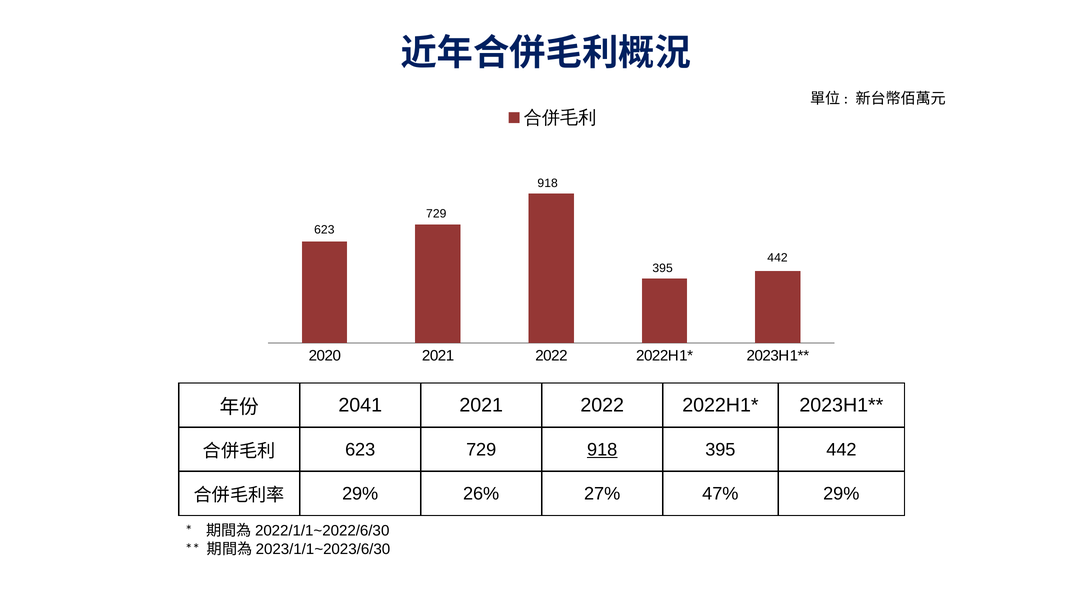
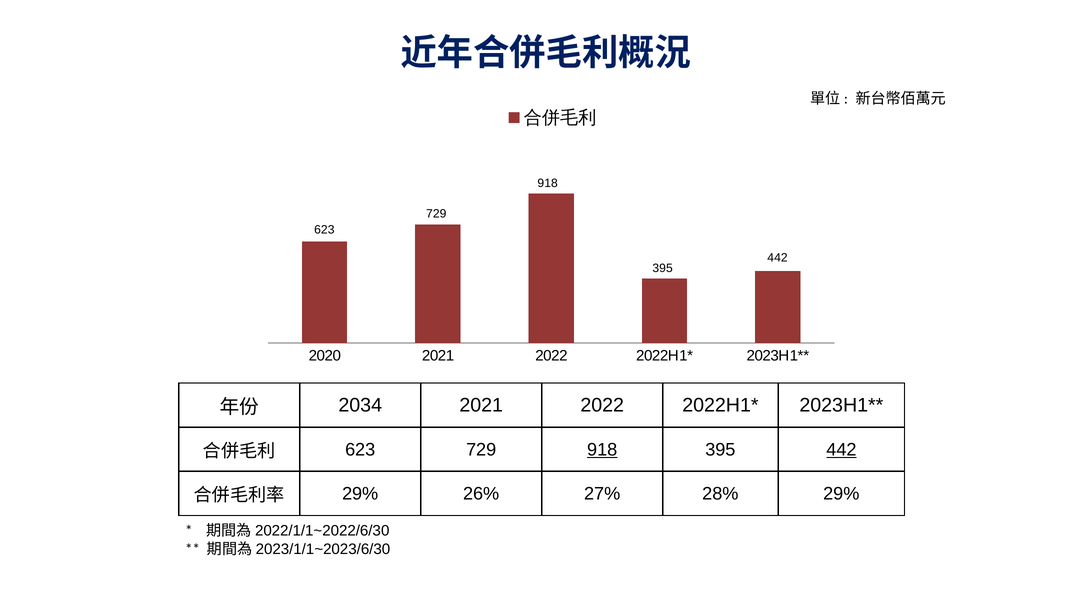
2041: 2041 -> 2034
442 at (841, 450) underline: none -> present
47%: 47% -> 28%
